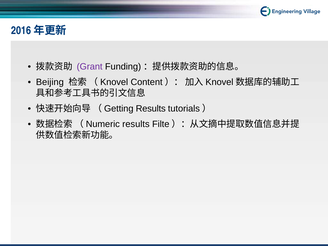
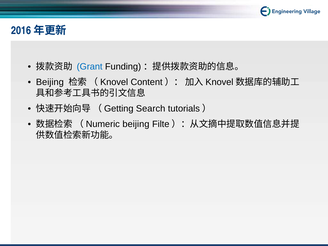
Grant colour: purple -> blue
（Getting Results: Results -> Search
（Numeric results: results -> beijing
